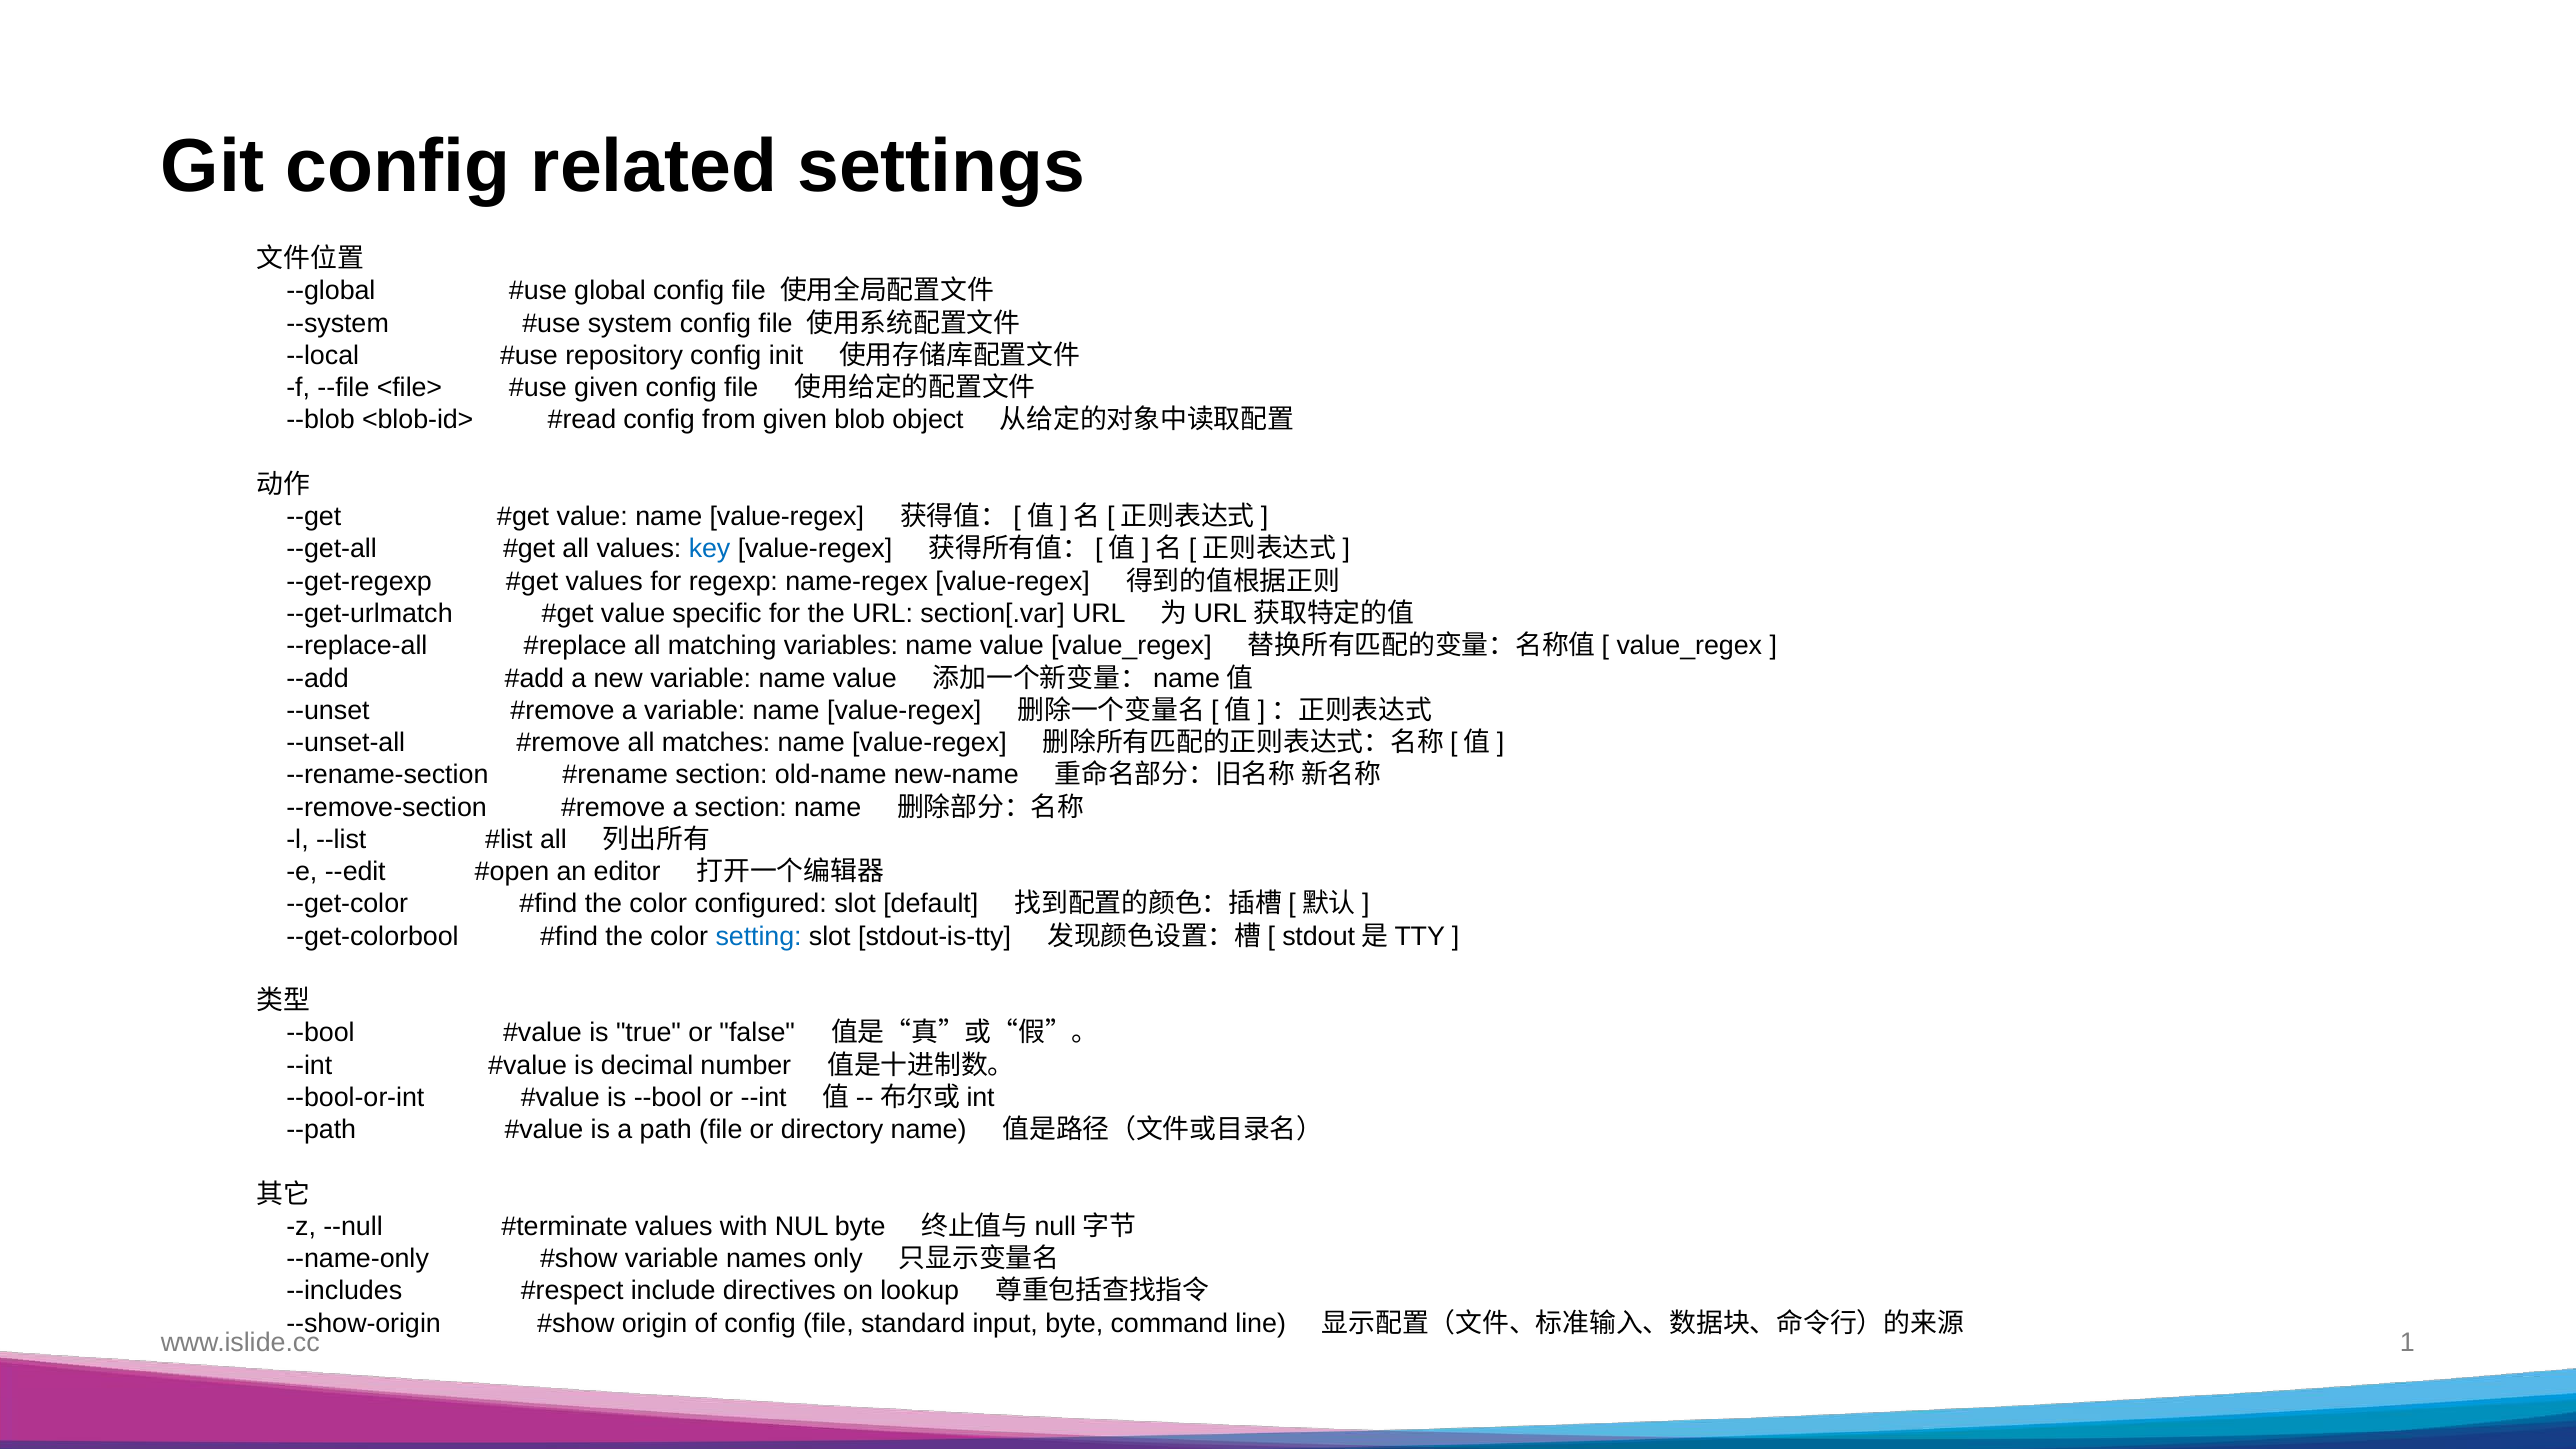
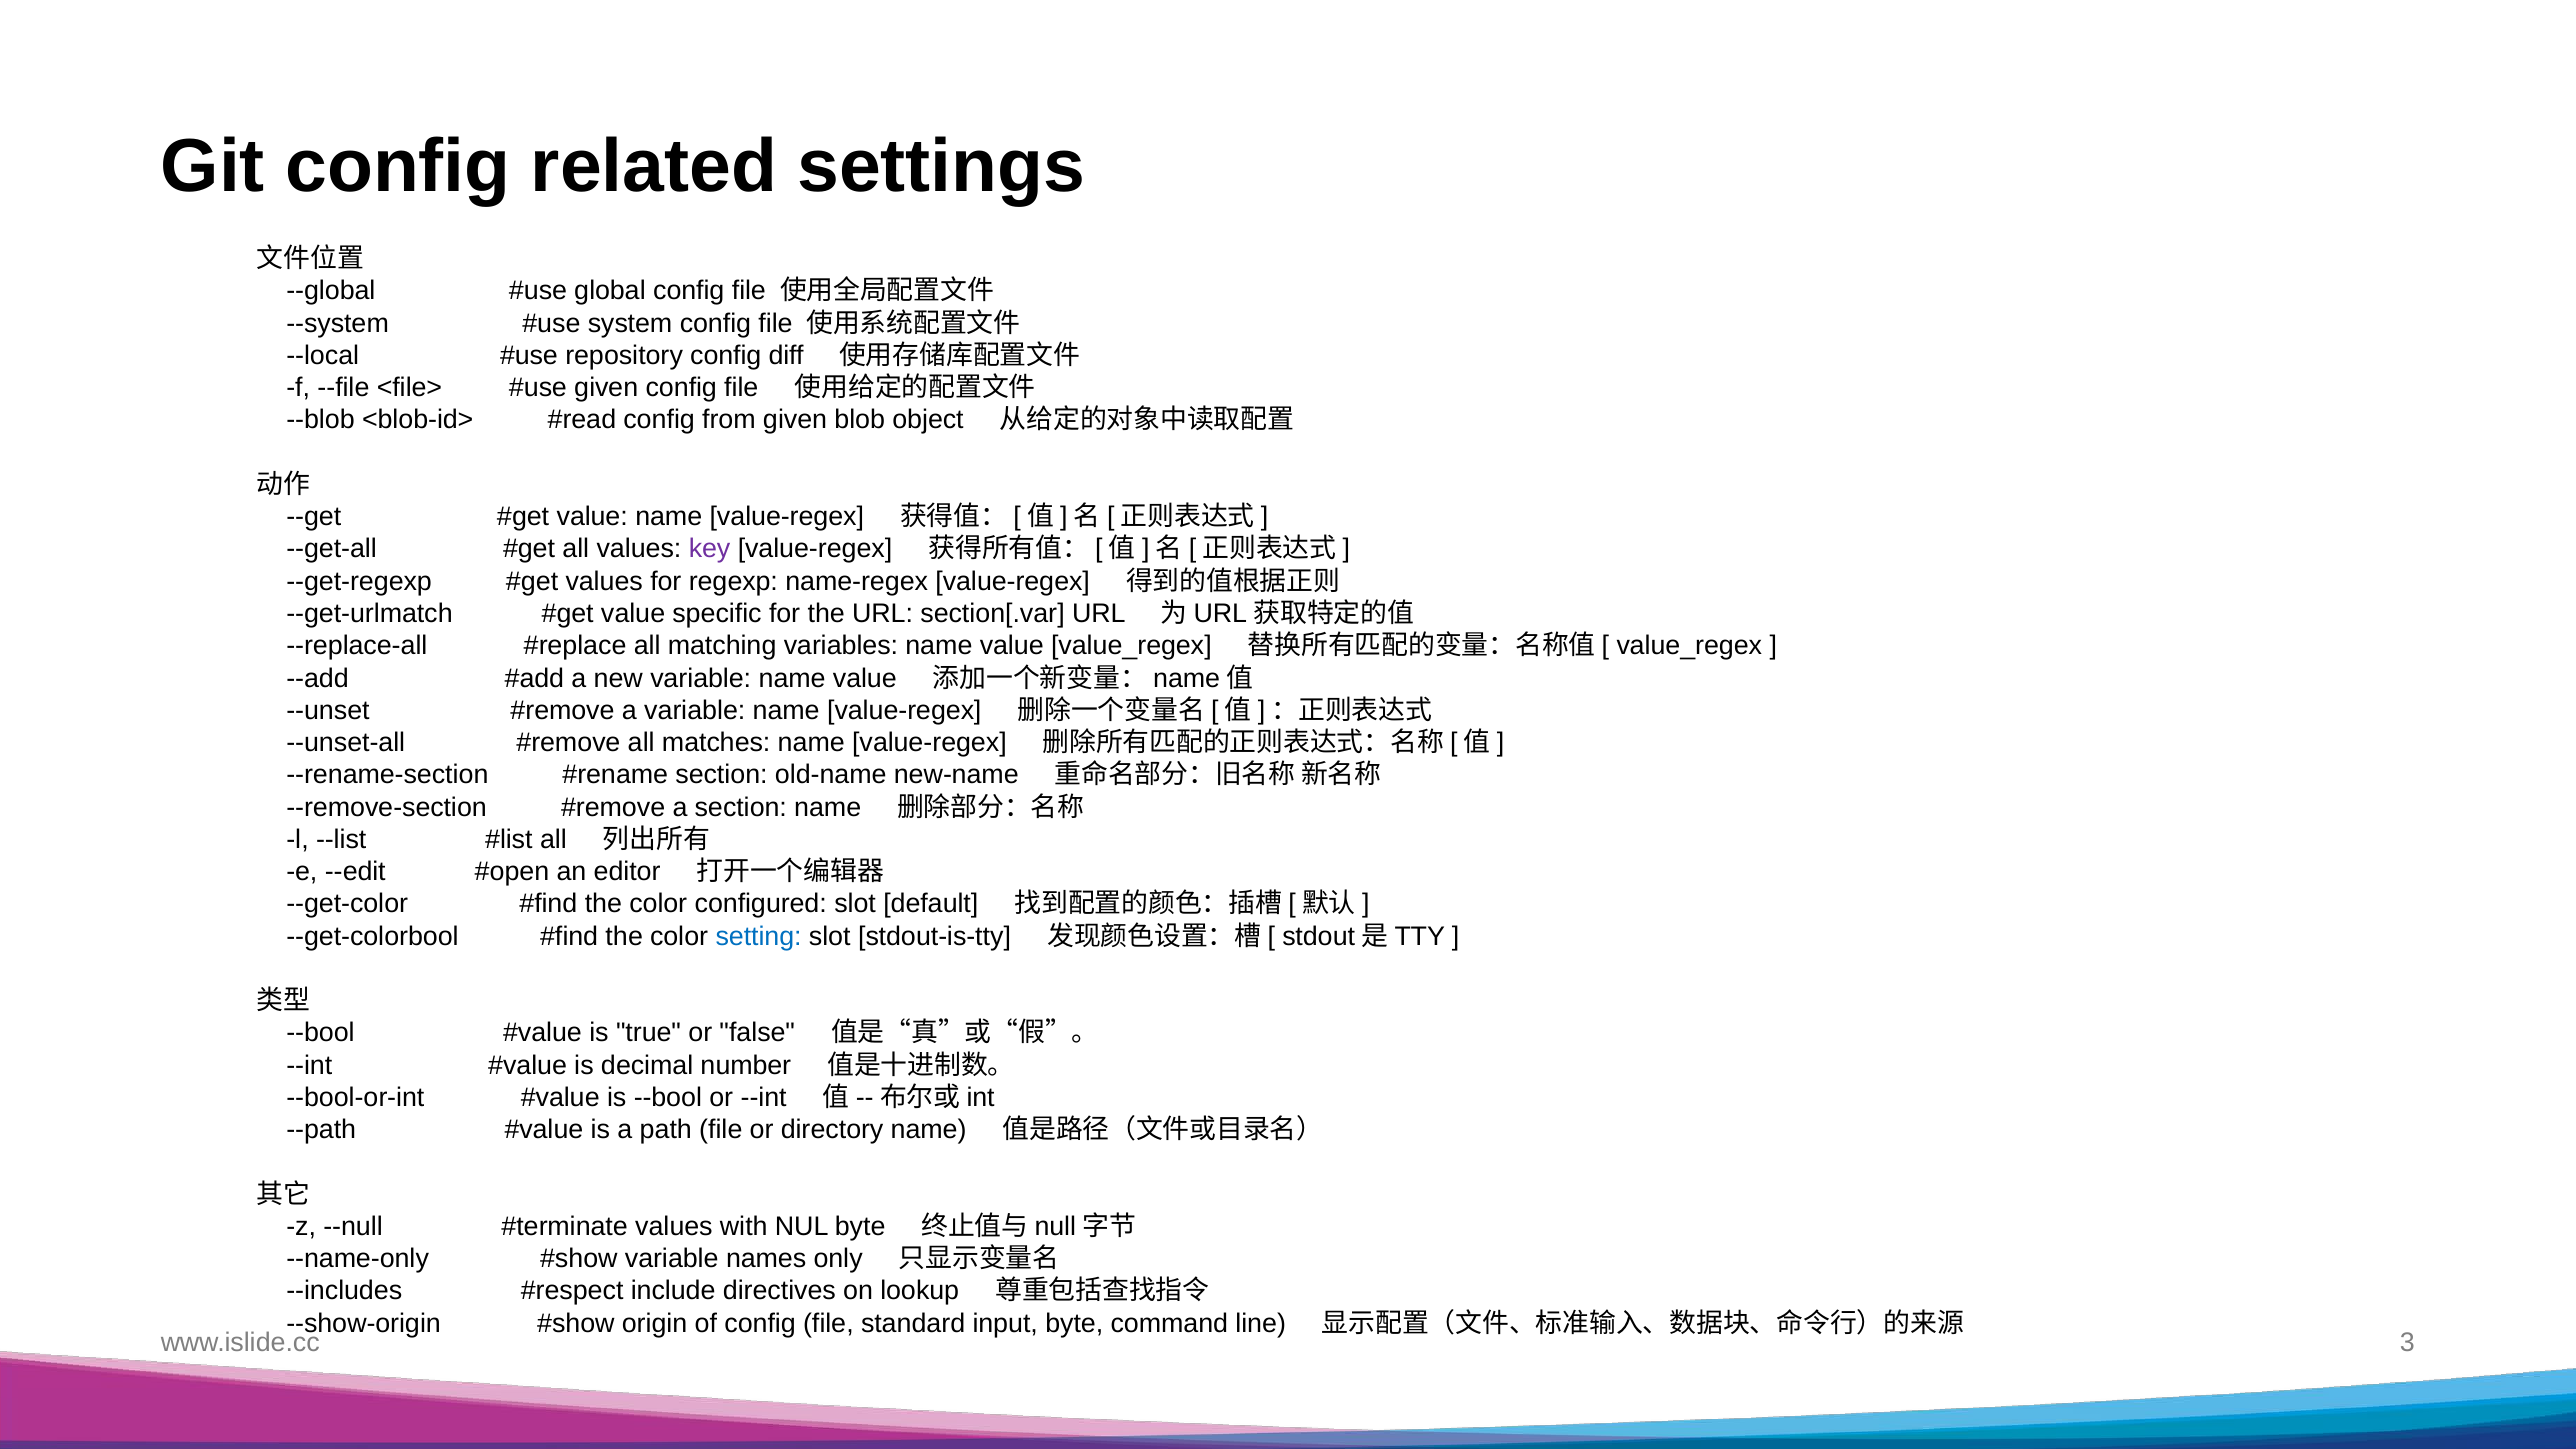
init: init -> diff
key colour: blue -> purple
1: 1 -> 3
